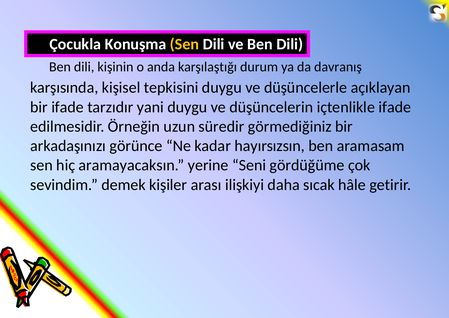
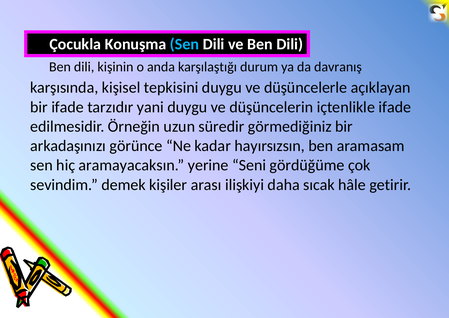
Sen at (185, 44) colour: yellow -> light blue
